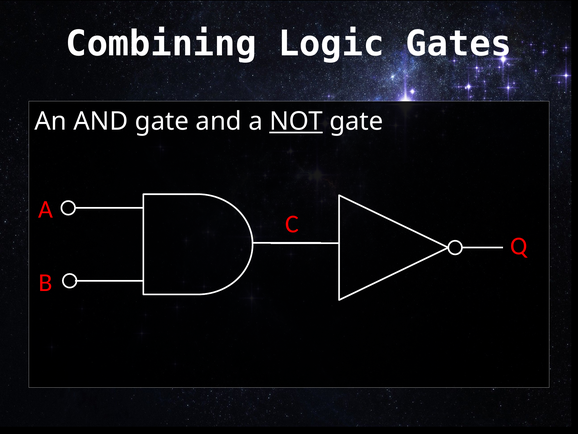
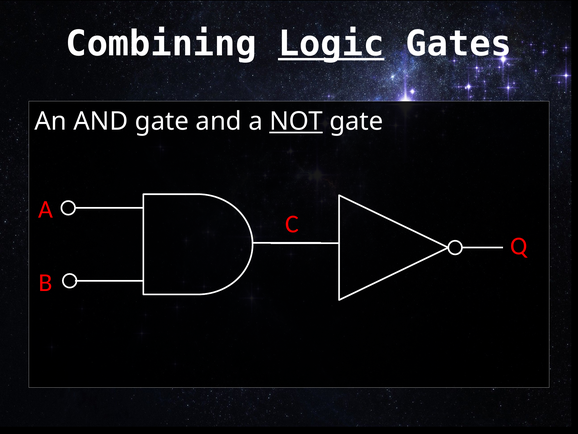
Logic underline: none -> present
